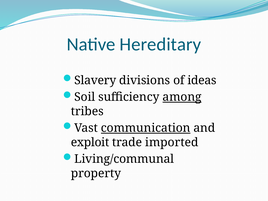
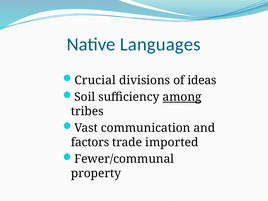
Hereditary: Hereditary -> Languages
Slavery: Slavery -> Crucial
communication underline: present -> none
exploit: exploit -> factors
Living/communal: Living/communal -> Fewer/communal
